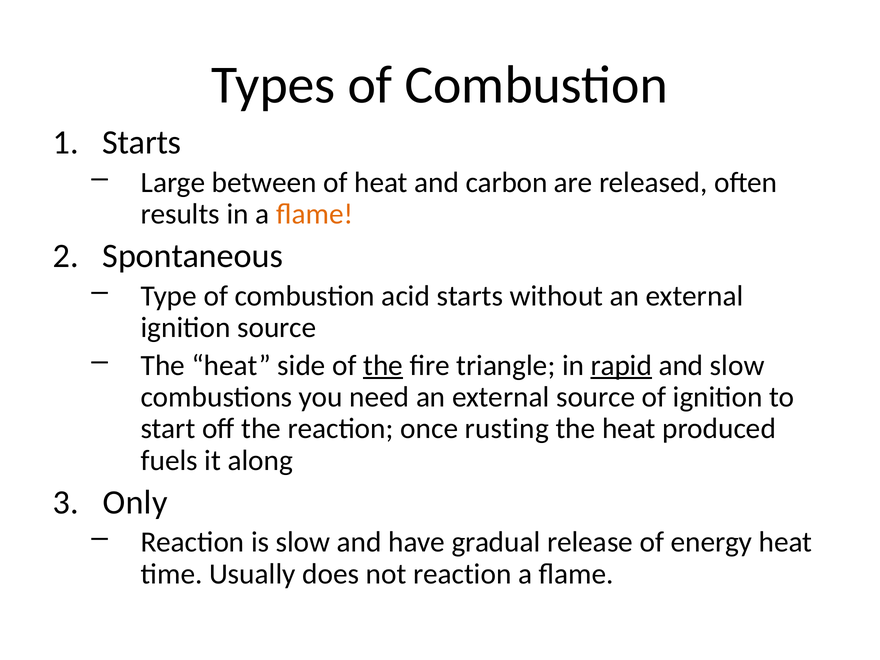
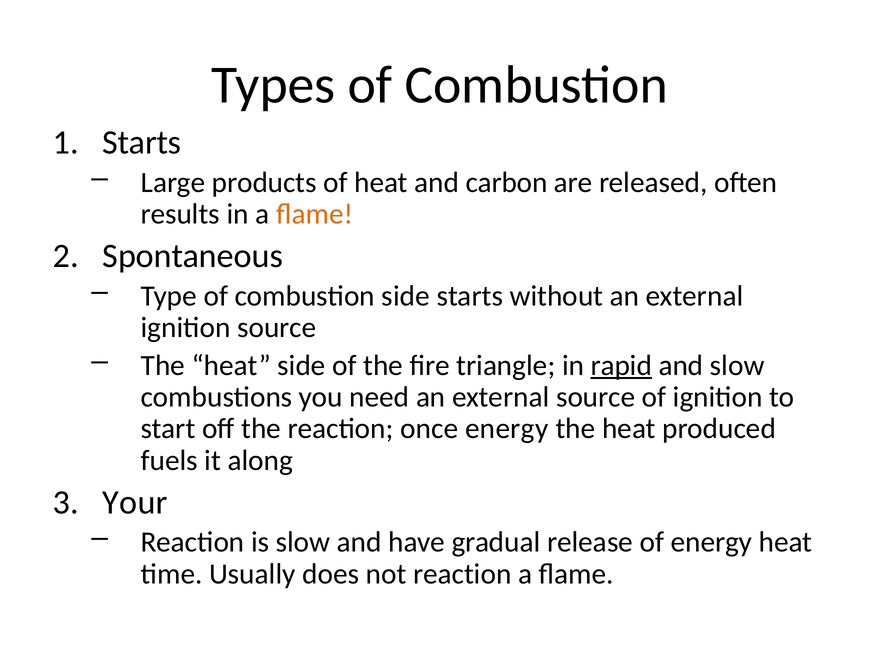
between: between -> products
combustion acid: acid -> side
the at (383, 365) underline: present -> none
once rusting: rusting -> energy
Only: Only -> Your
